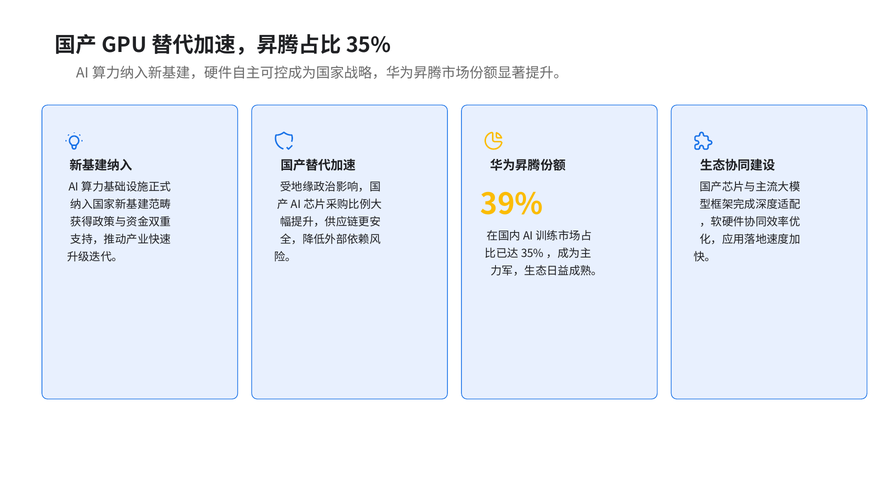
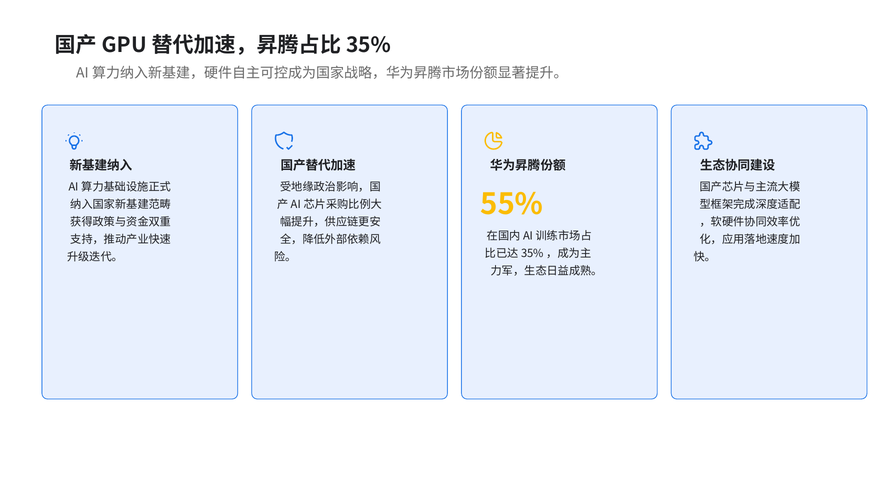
39%: 39% -> 55%
